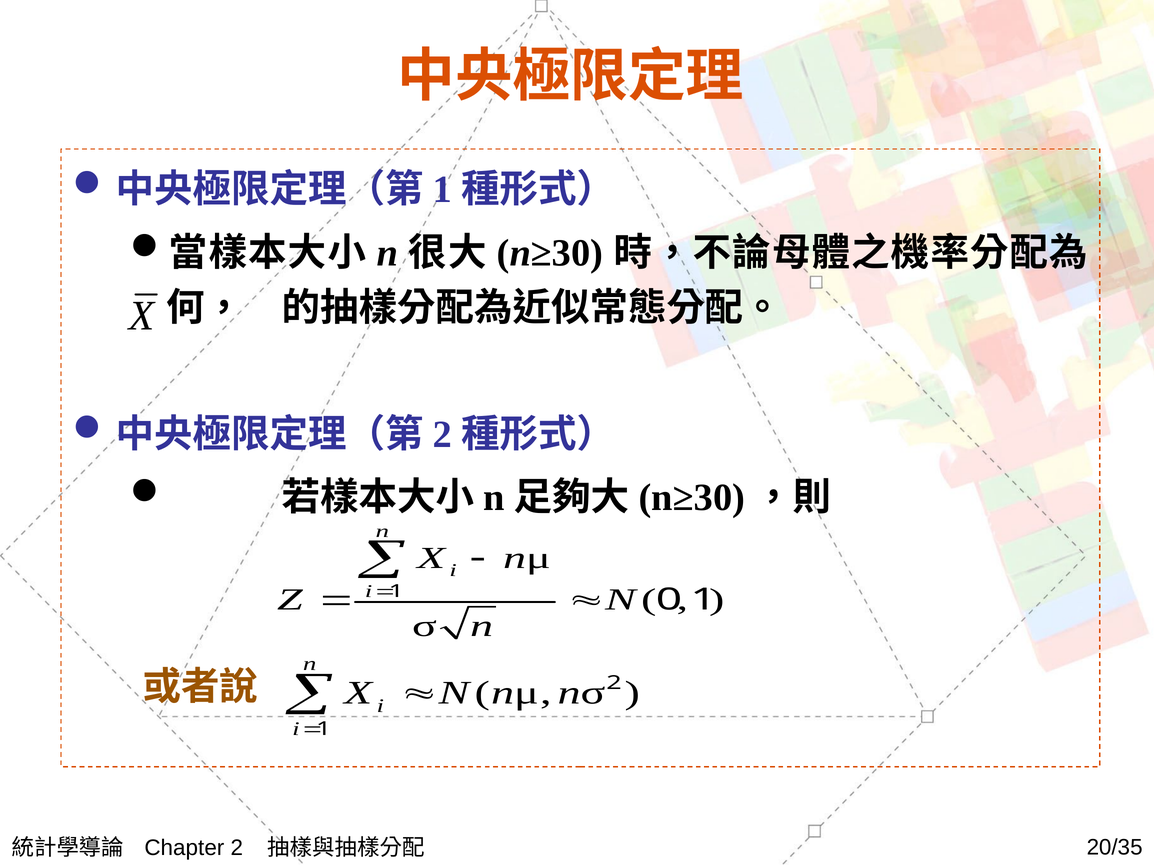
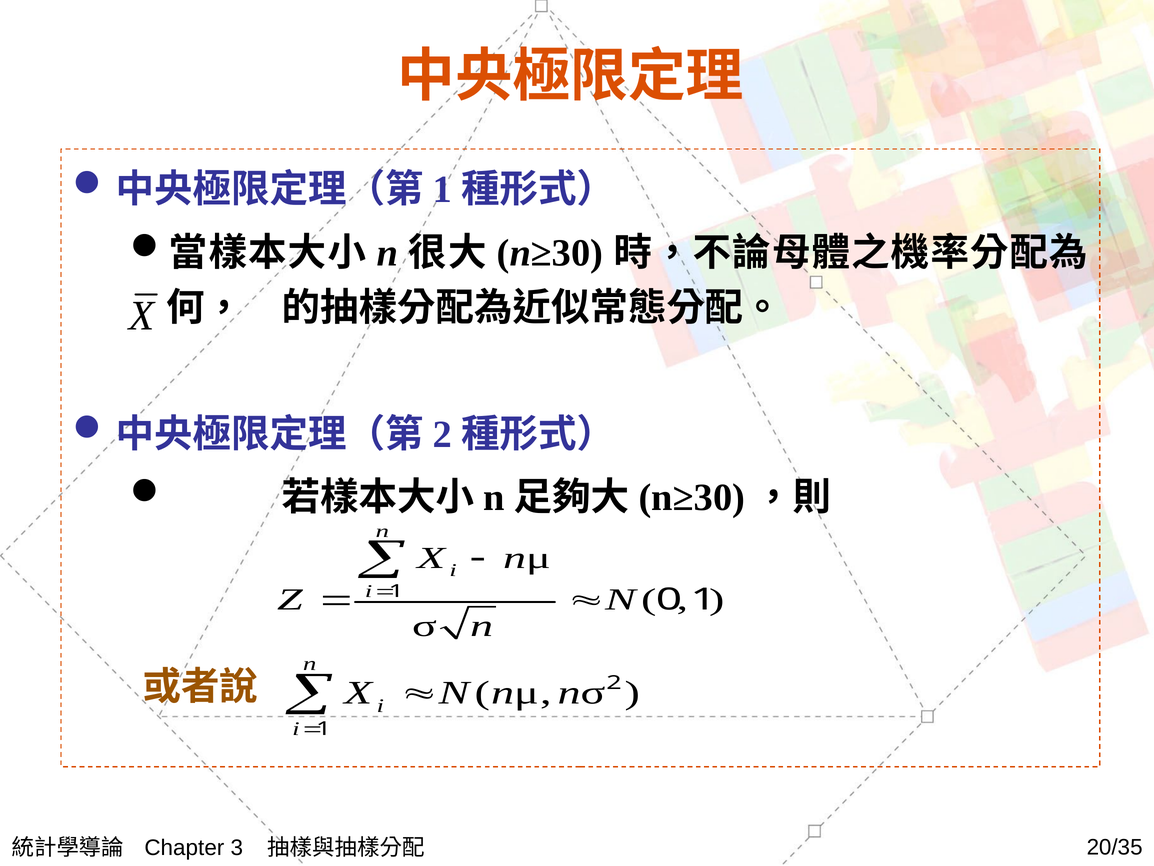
Chapter 2: 2 -> 3
